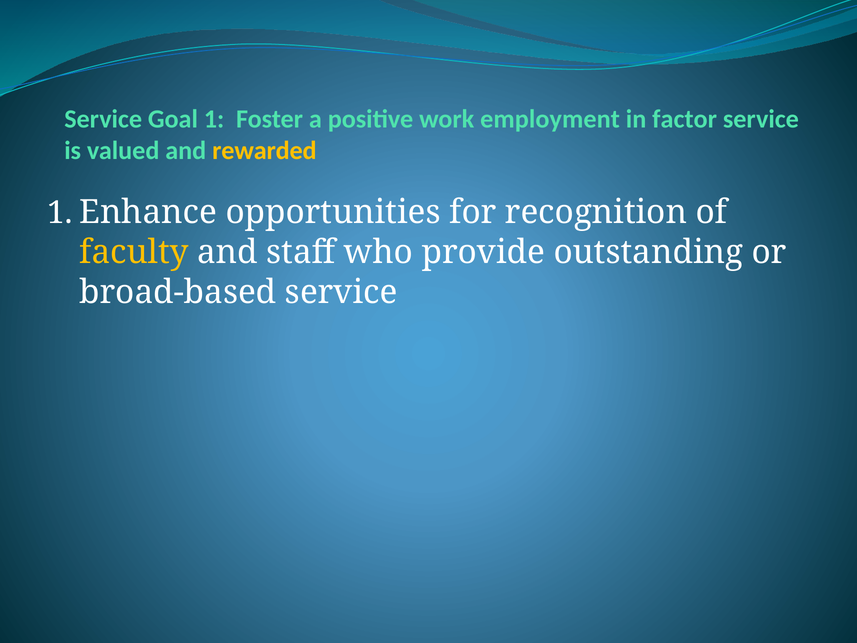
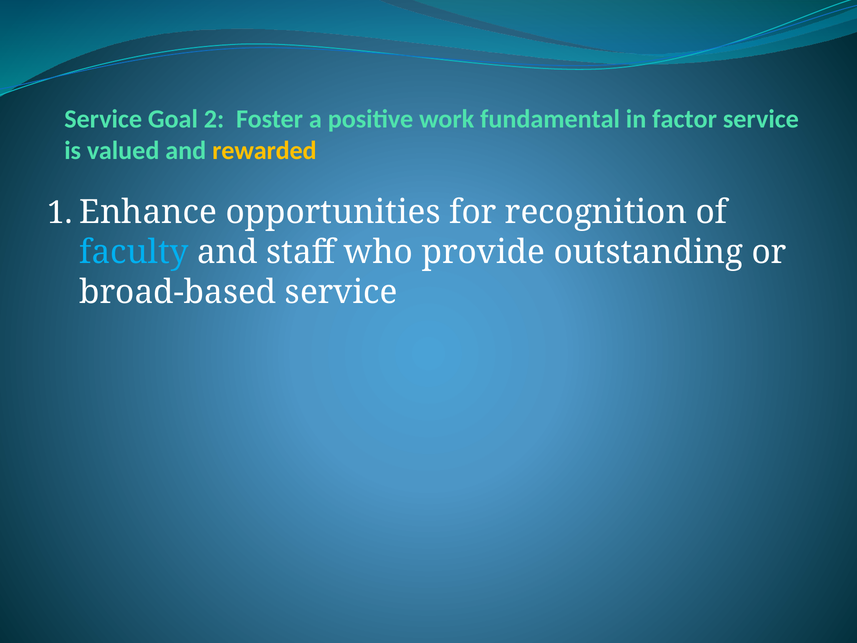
1: 1 -> 2
employment: employment -> fundamental
faculty colour: yellow -> light blue
